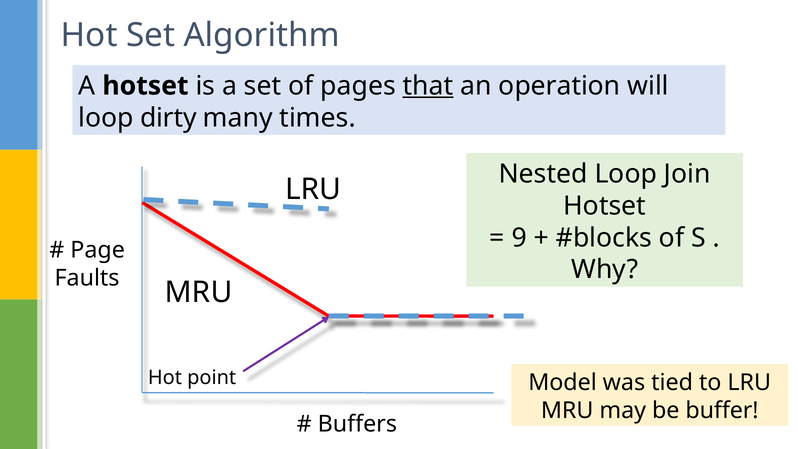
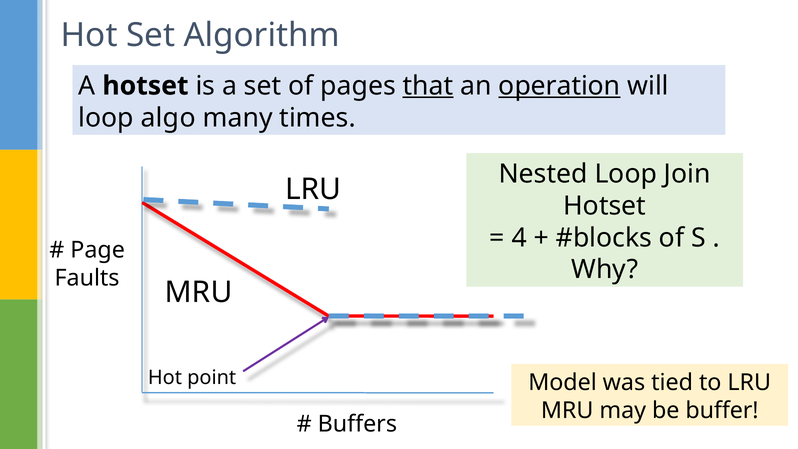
operation underline: none -> present
dirty: dirty -> algo
9: 9 -> 4
